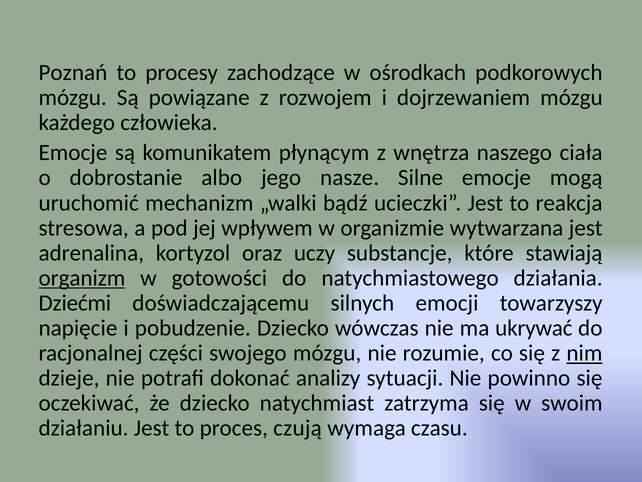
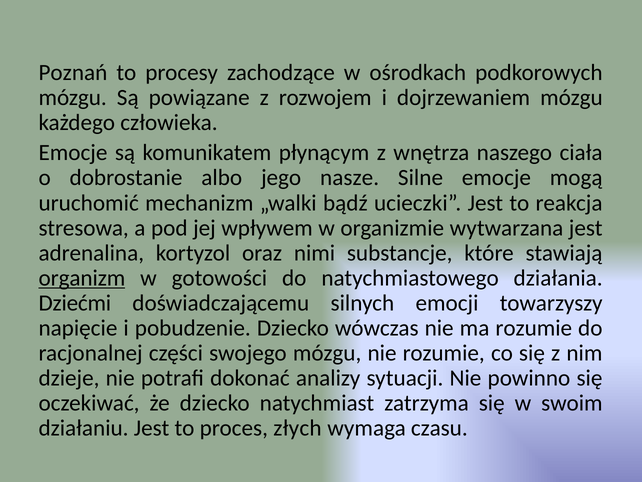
uczy: uczy -> nimi
ma ukrywać: ukrywać -> rozumie
nim underline: present -> none
czują: czują -> złych
